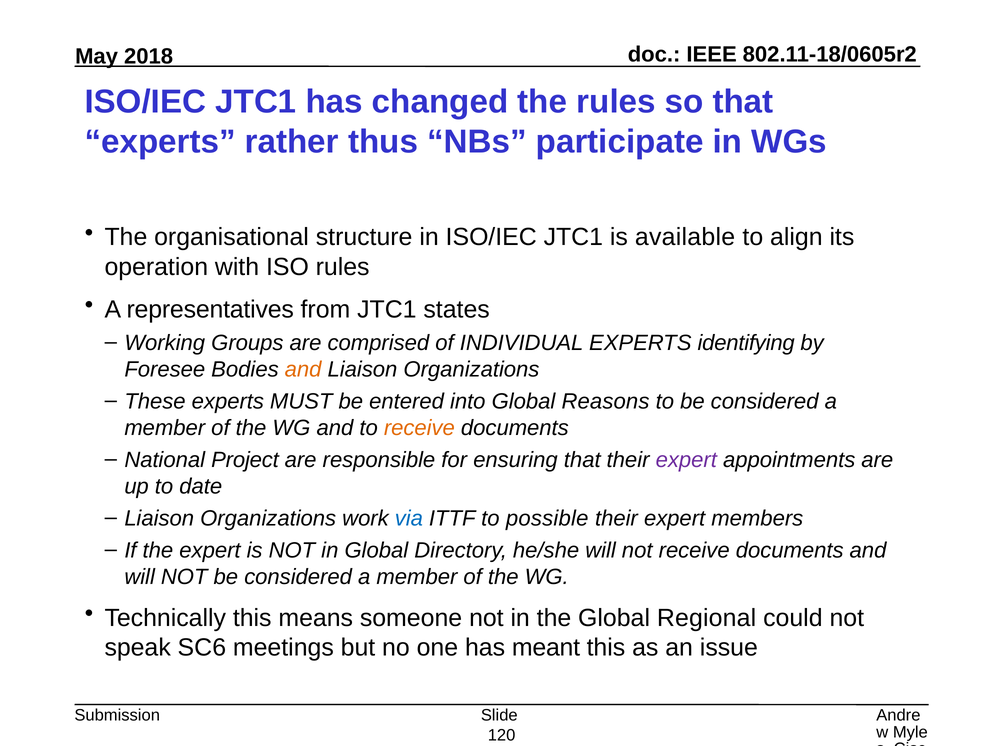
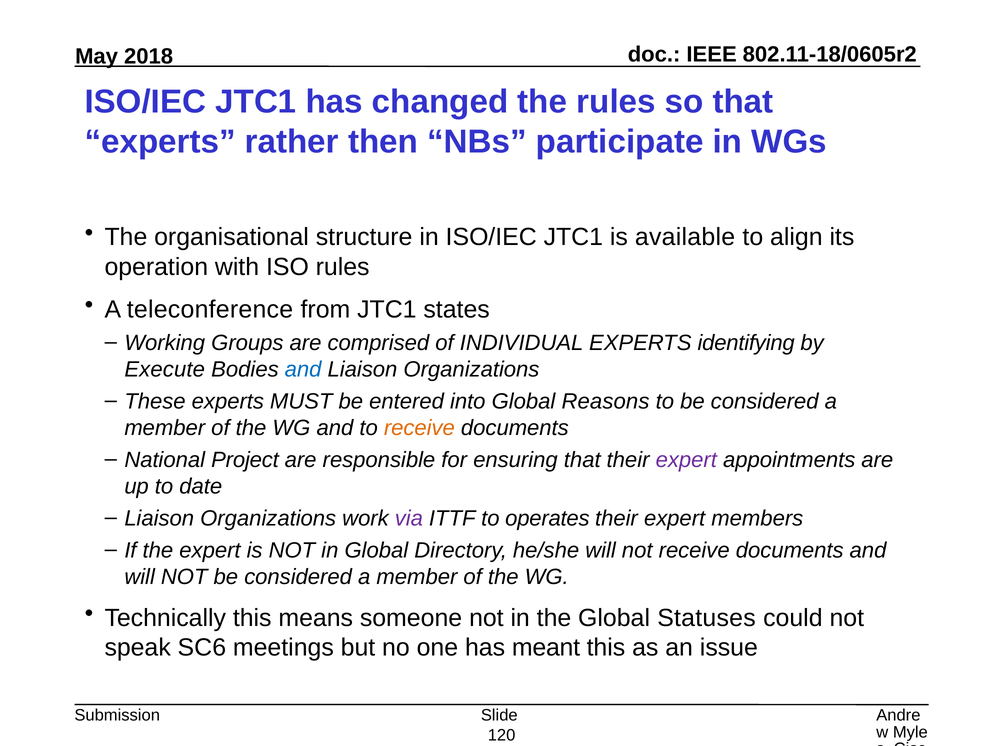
thus: thus -> then
representatives: representatives -> teleconference
Foresee: Foresee -> Execute
and at (303, 369) colour: orange -> blue
via colour: blue -> purple
possible: possible -> operates
Regional: Regional -> Statuses
